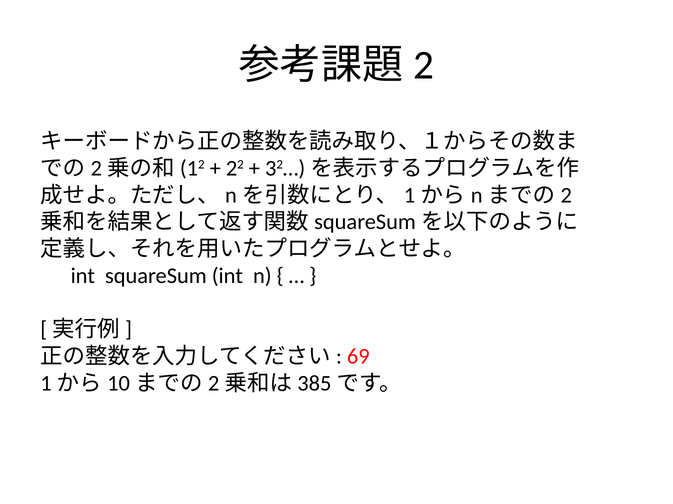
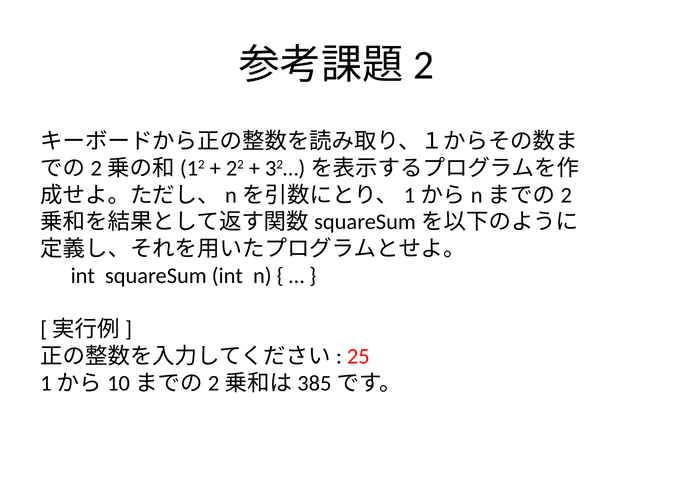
69: 69 -> 25
